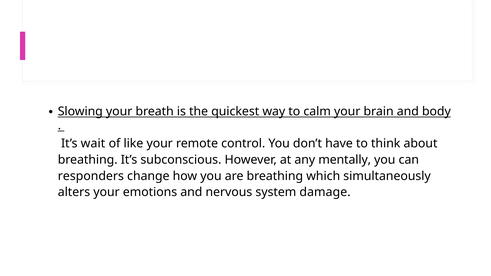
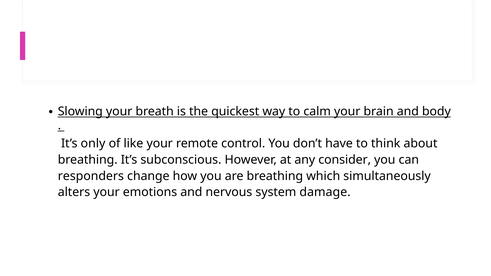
wait: wait -> only
mentally: mentally -> consider
